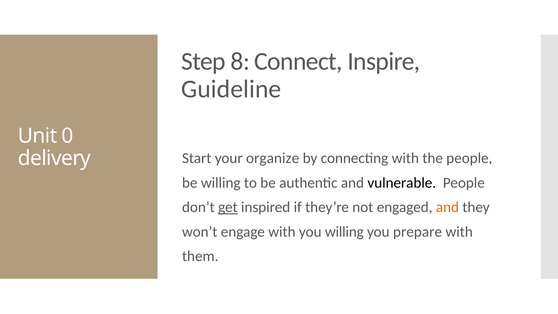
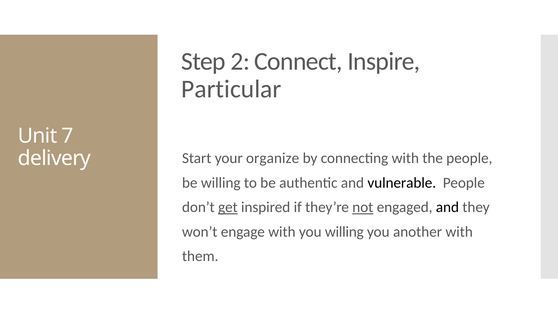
8: 8 -> 2
Guideline: Guideline -> Particular
0: 0 -> 7
not underline: none -> present
and at (447, 207) colour: orange -> black
prepare: prepare -> another
